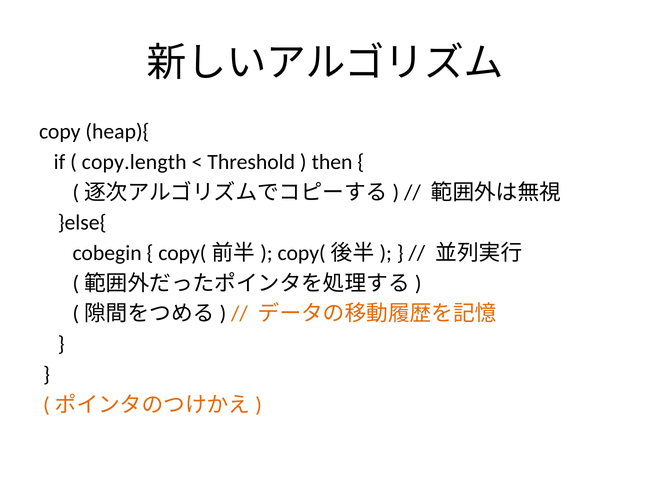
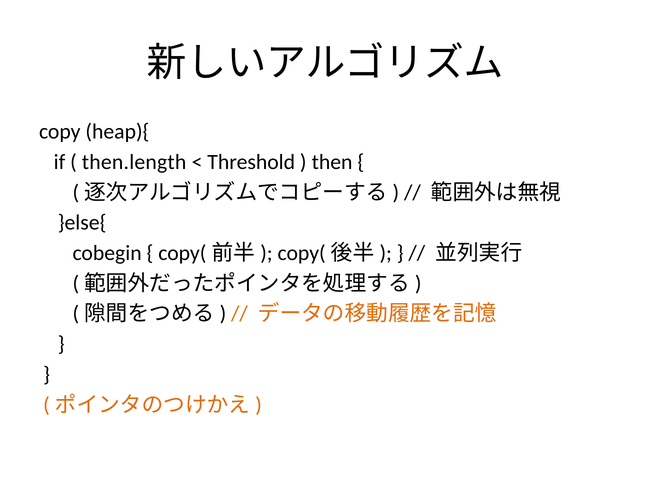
copy.length: copy.length -> then.length
